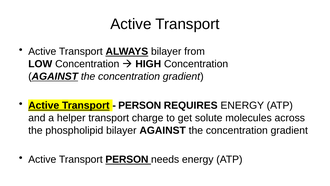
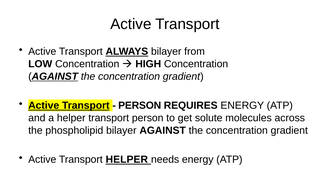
transport charge: charge -> person
Transport PERSON: PERSON -> HELPER
